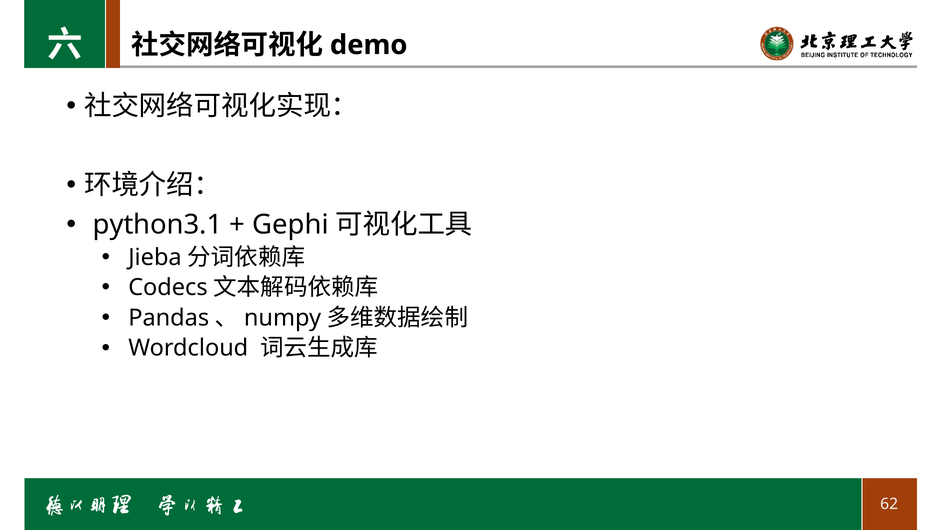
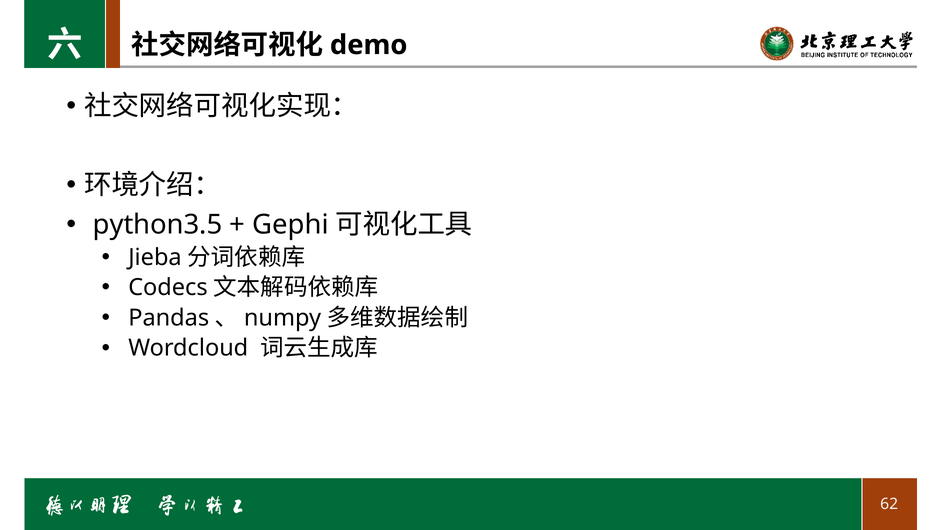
python3.1: python3.1 -> python3.5
